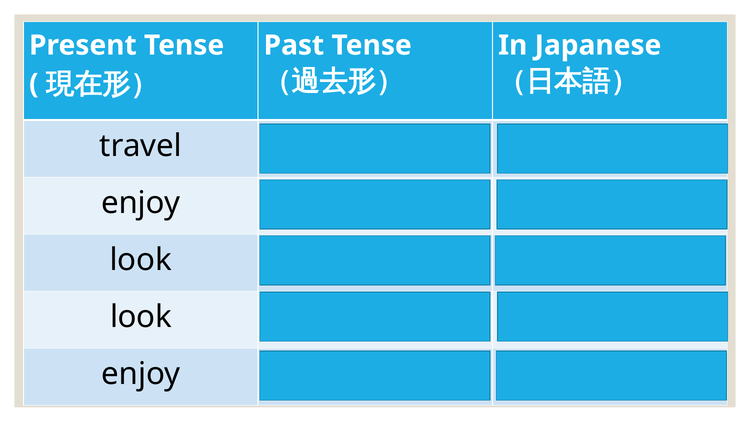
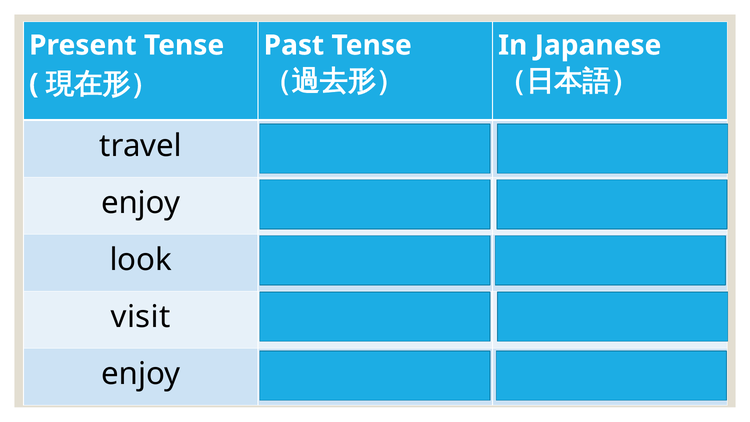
look at (141, 317): look -> visit
